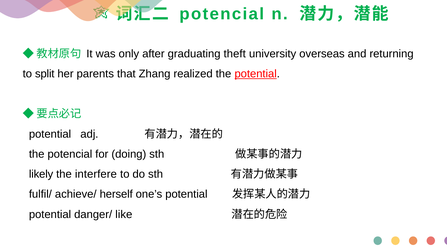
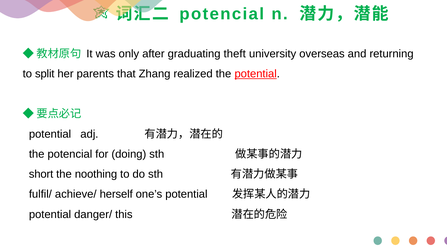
likely: likely -> short
interfere: interfere -> noothing
like: like -> this
